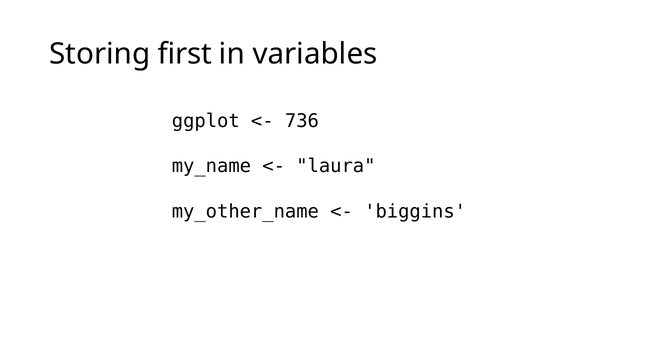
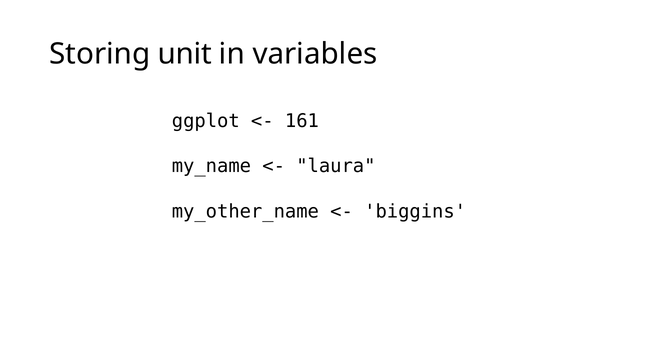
first: first -> unit
736: 736 -> 161
